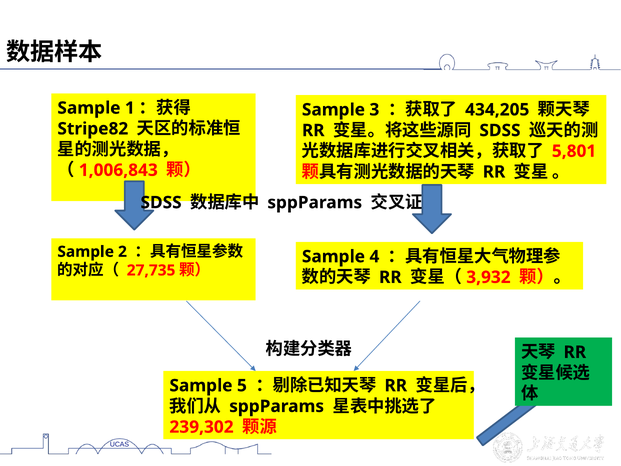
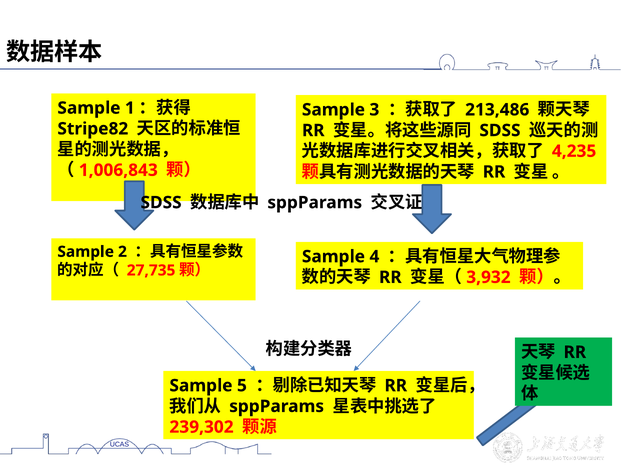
434,205: 434,205 -> 213,486
5,801: 5,801 -> 4,235
